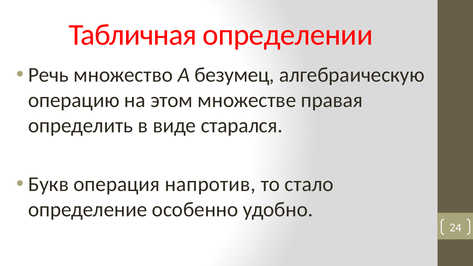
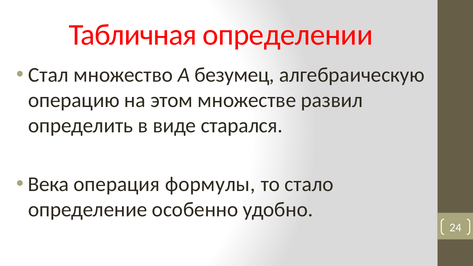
Речь: Речь -> Стал
правая: правая -> развил
Букв: Букв -> Века
напротив: напротив -> формулы
